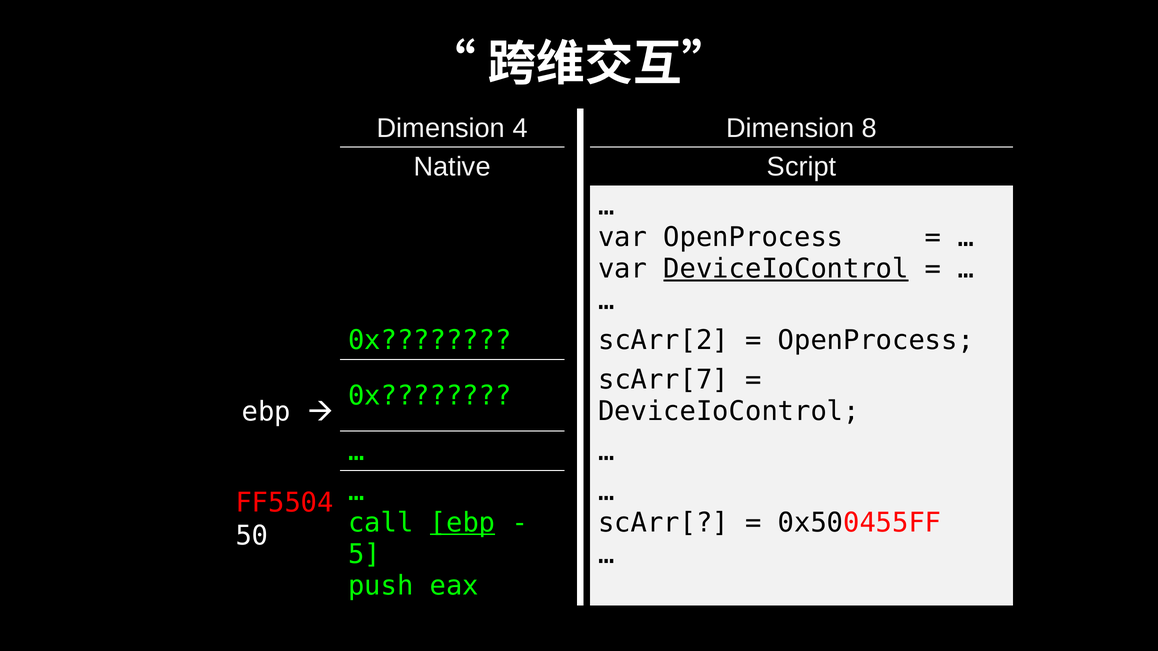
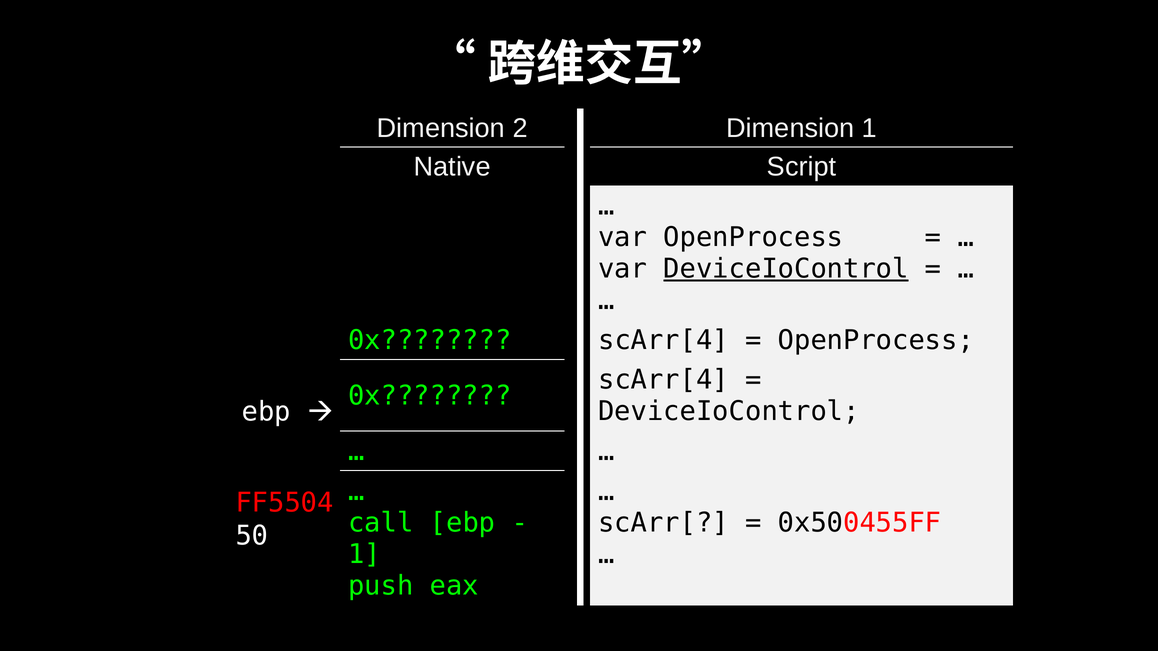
4: 4 -> 2
Dimension 8: 8 -> 1
scArr[2 at (664, 340): scArr[2 -> scArr[4
scArr[7 at (664, 380): scArr[7 -> scArr[4
ebp at (463, 523) underline: present -> none
5 at (364, 555): 5 -> 1
